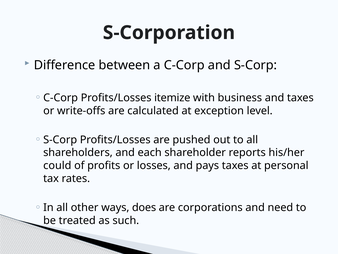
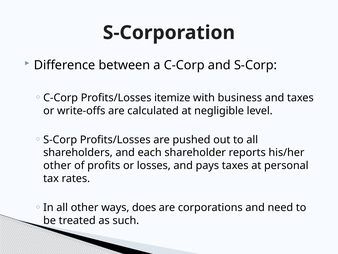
exception: exception -> negligible
could at (57, 165): could -> other
